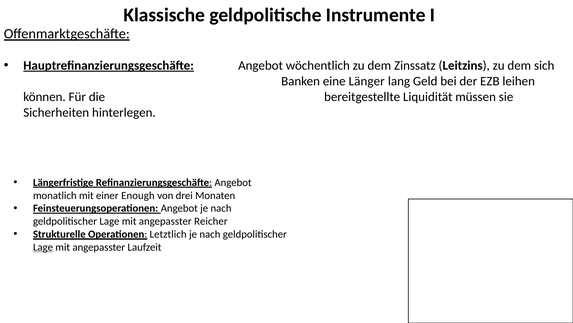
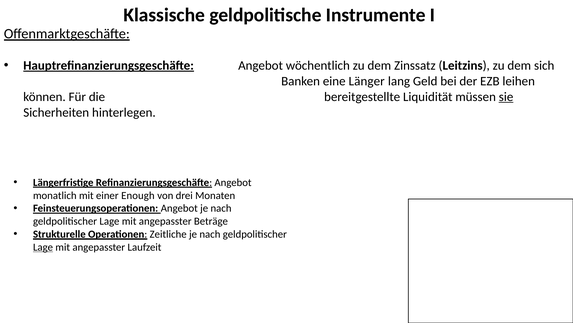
sie underline: none -> present
Reicher: Reicher -> Beträge
Letztlich: Letztlich -> Zeitliche
